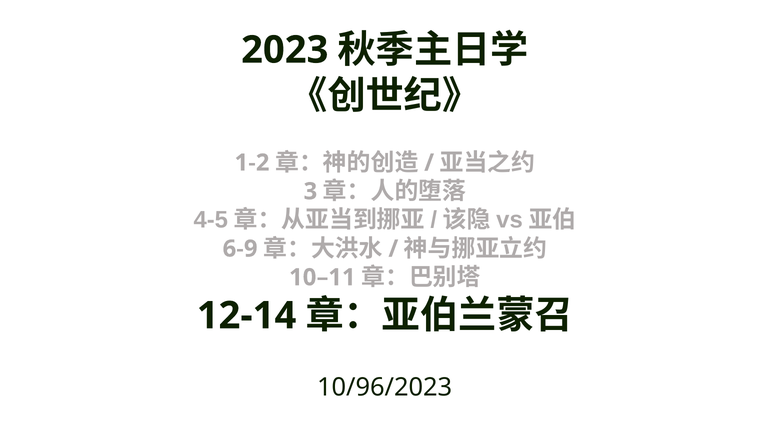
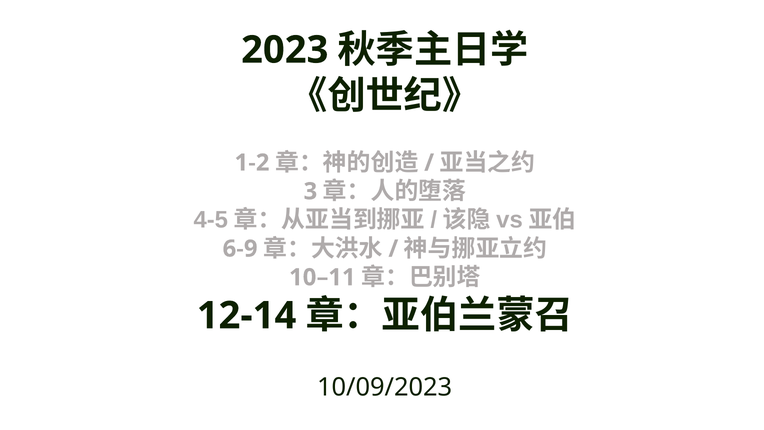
10/96/2023: 10/96/2023 -> 10/09/2023
